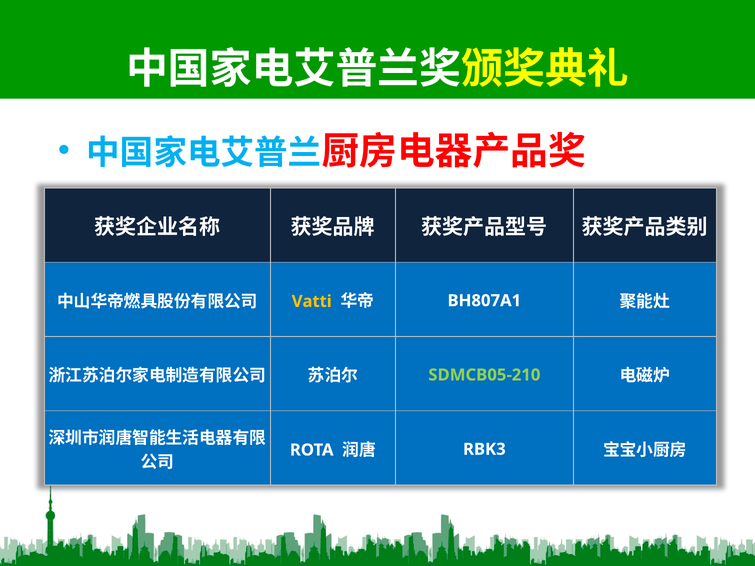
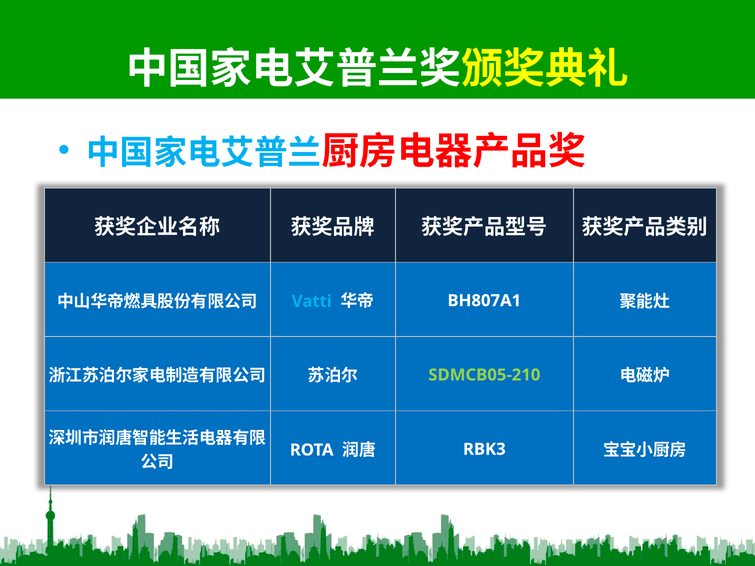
Vatti colour: yellow -> light blue
